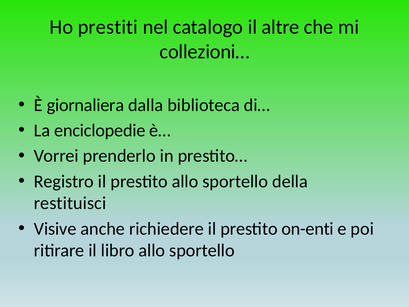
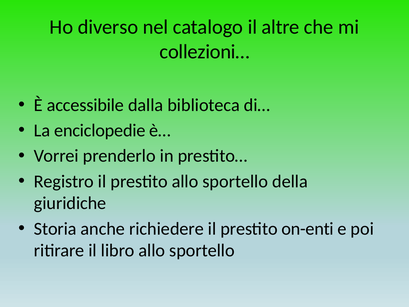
prestiti: prestiti -> diverso
giornaliera: giornaliera -> accessibile
restituisci: restituisci -> giuridiche
Visive: Visive -> Storia
